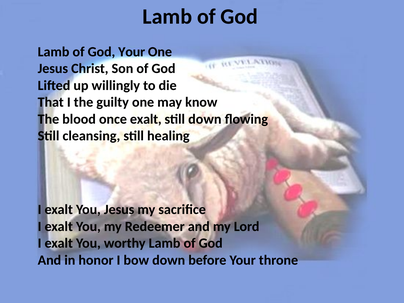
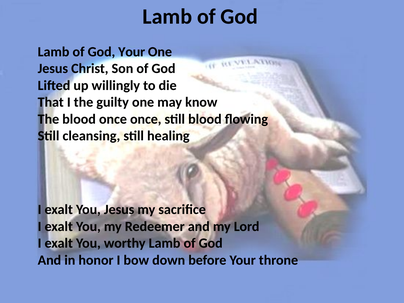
once exalt: exalt -> once
still down: down -> blood
